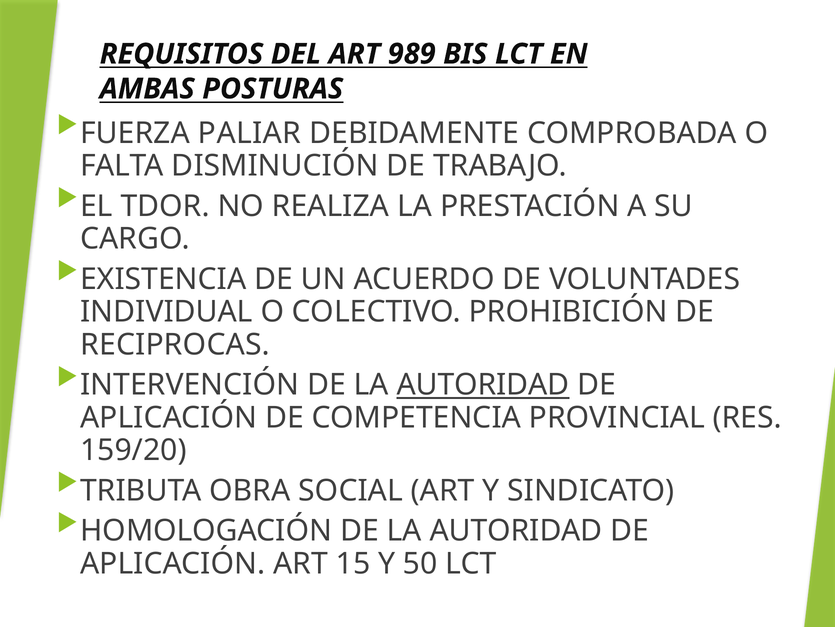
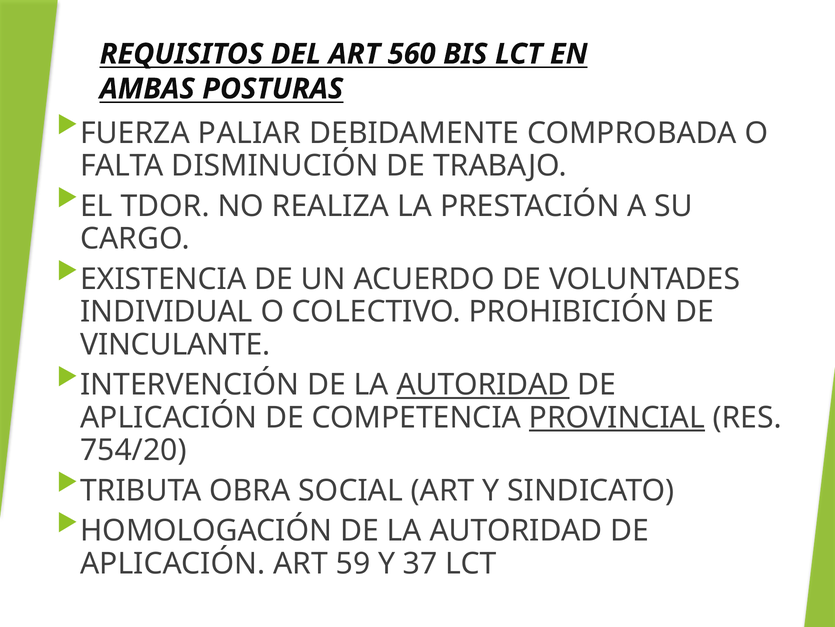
989: 989 -> 560
RECIPROCAS: RECIPROCAS -> VINCULANTE
PROVINCIAL underline: none -> present
159/20: 159/20 -> 754/20
15: 15 -> 59
50: 50 -> 37
